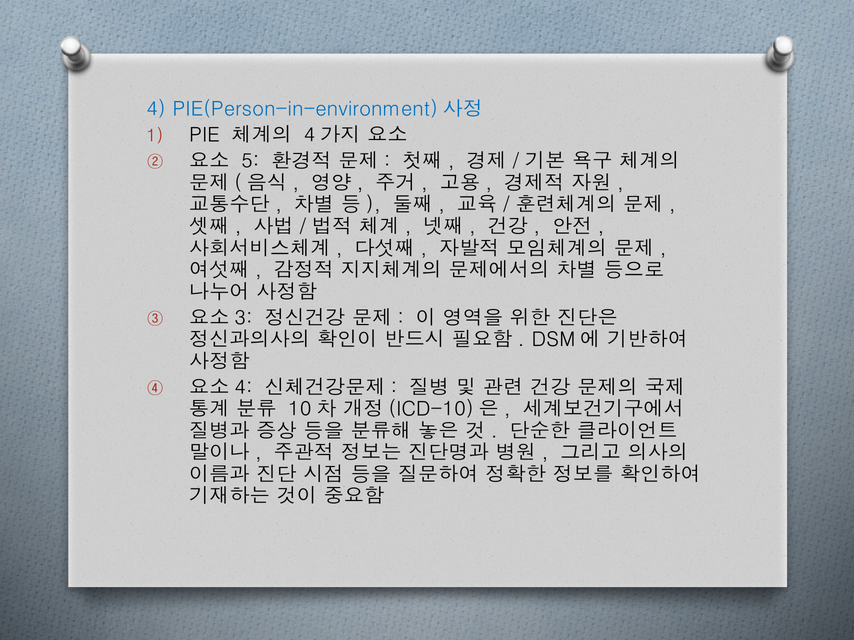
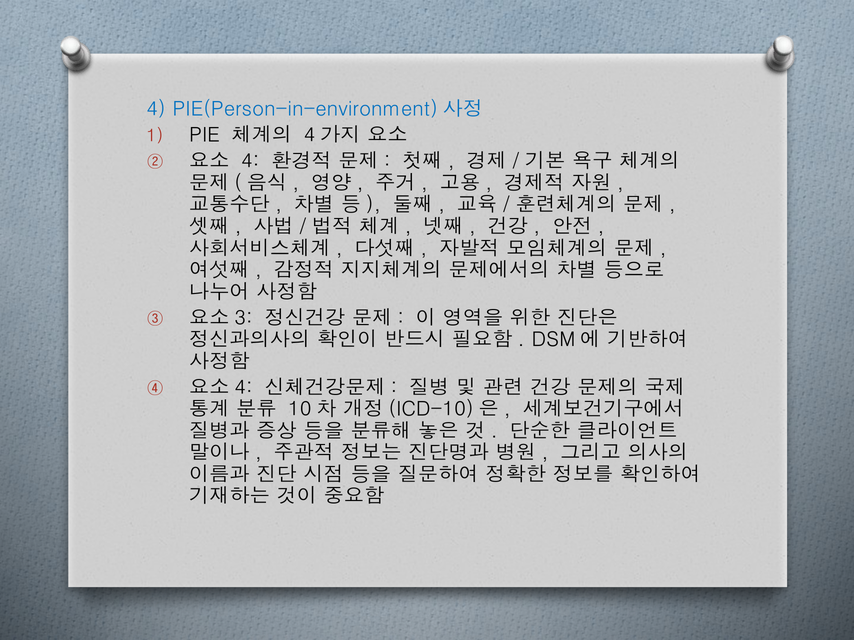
5 at (250, 161): 5 -> 4
